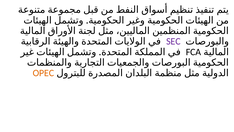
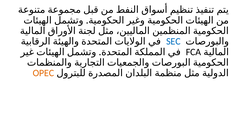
SEC colour: purple -> blue
